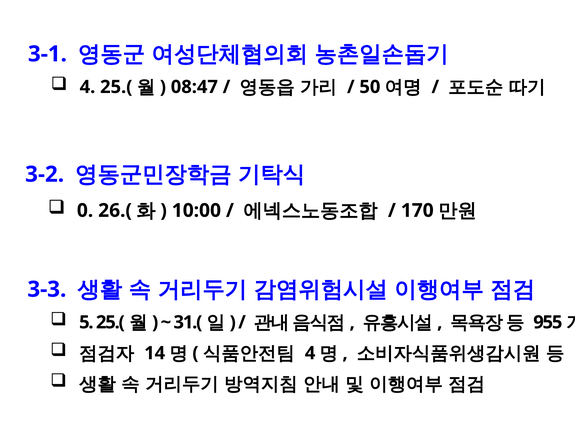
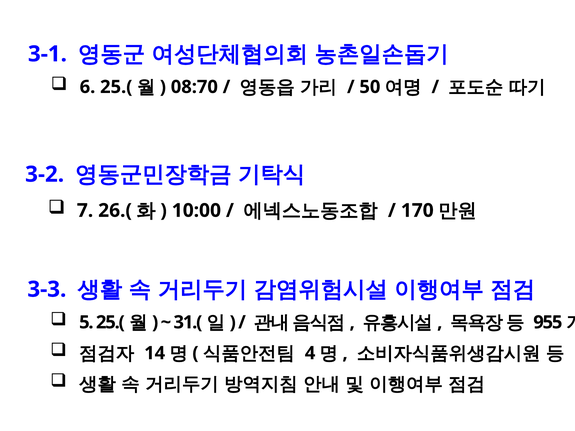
4 at (87, 87): 4 -> 6
08:47: 08:47 -> 08:70
0: 0 -> 7
